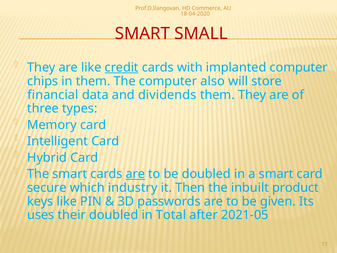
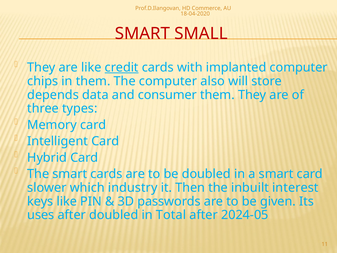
financial: financial -> depends
dividends: dividends -> consumer
are at (135, 174) underline: present -> none
secure: secure -> slower
product: product -> interest
uses their: their -> after
2021-05: 2021-05 -> 2024-05
